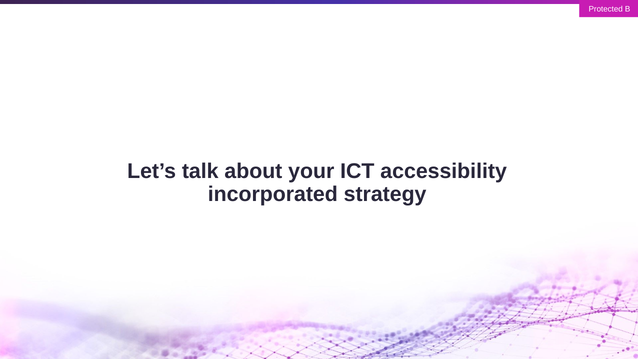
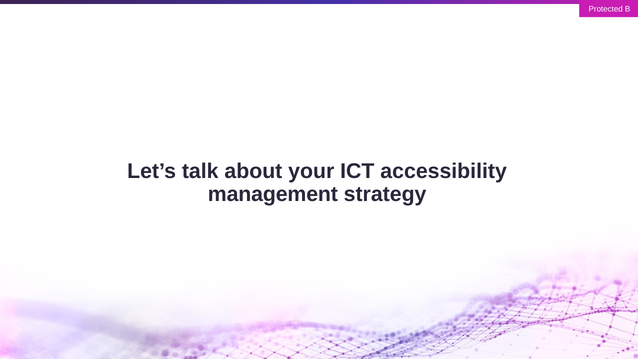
incorporated: incorporated -> management
